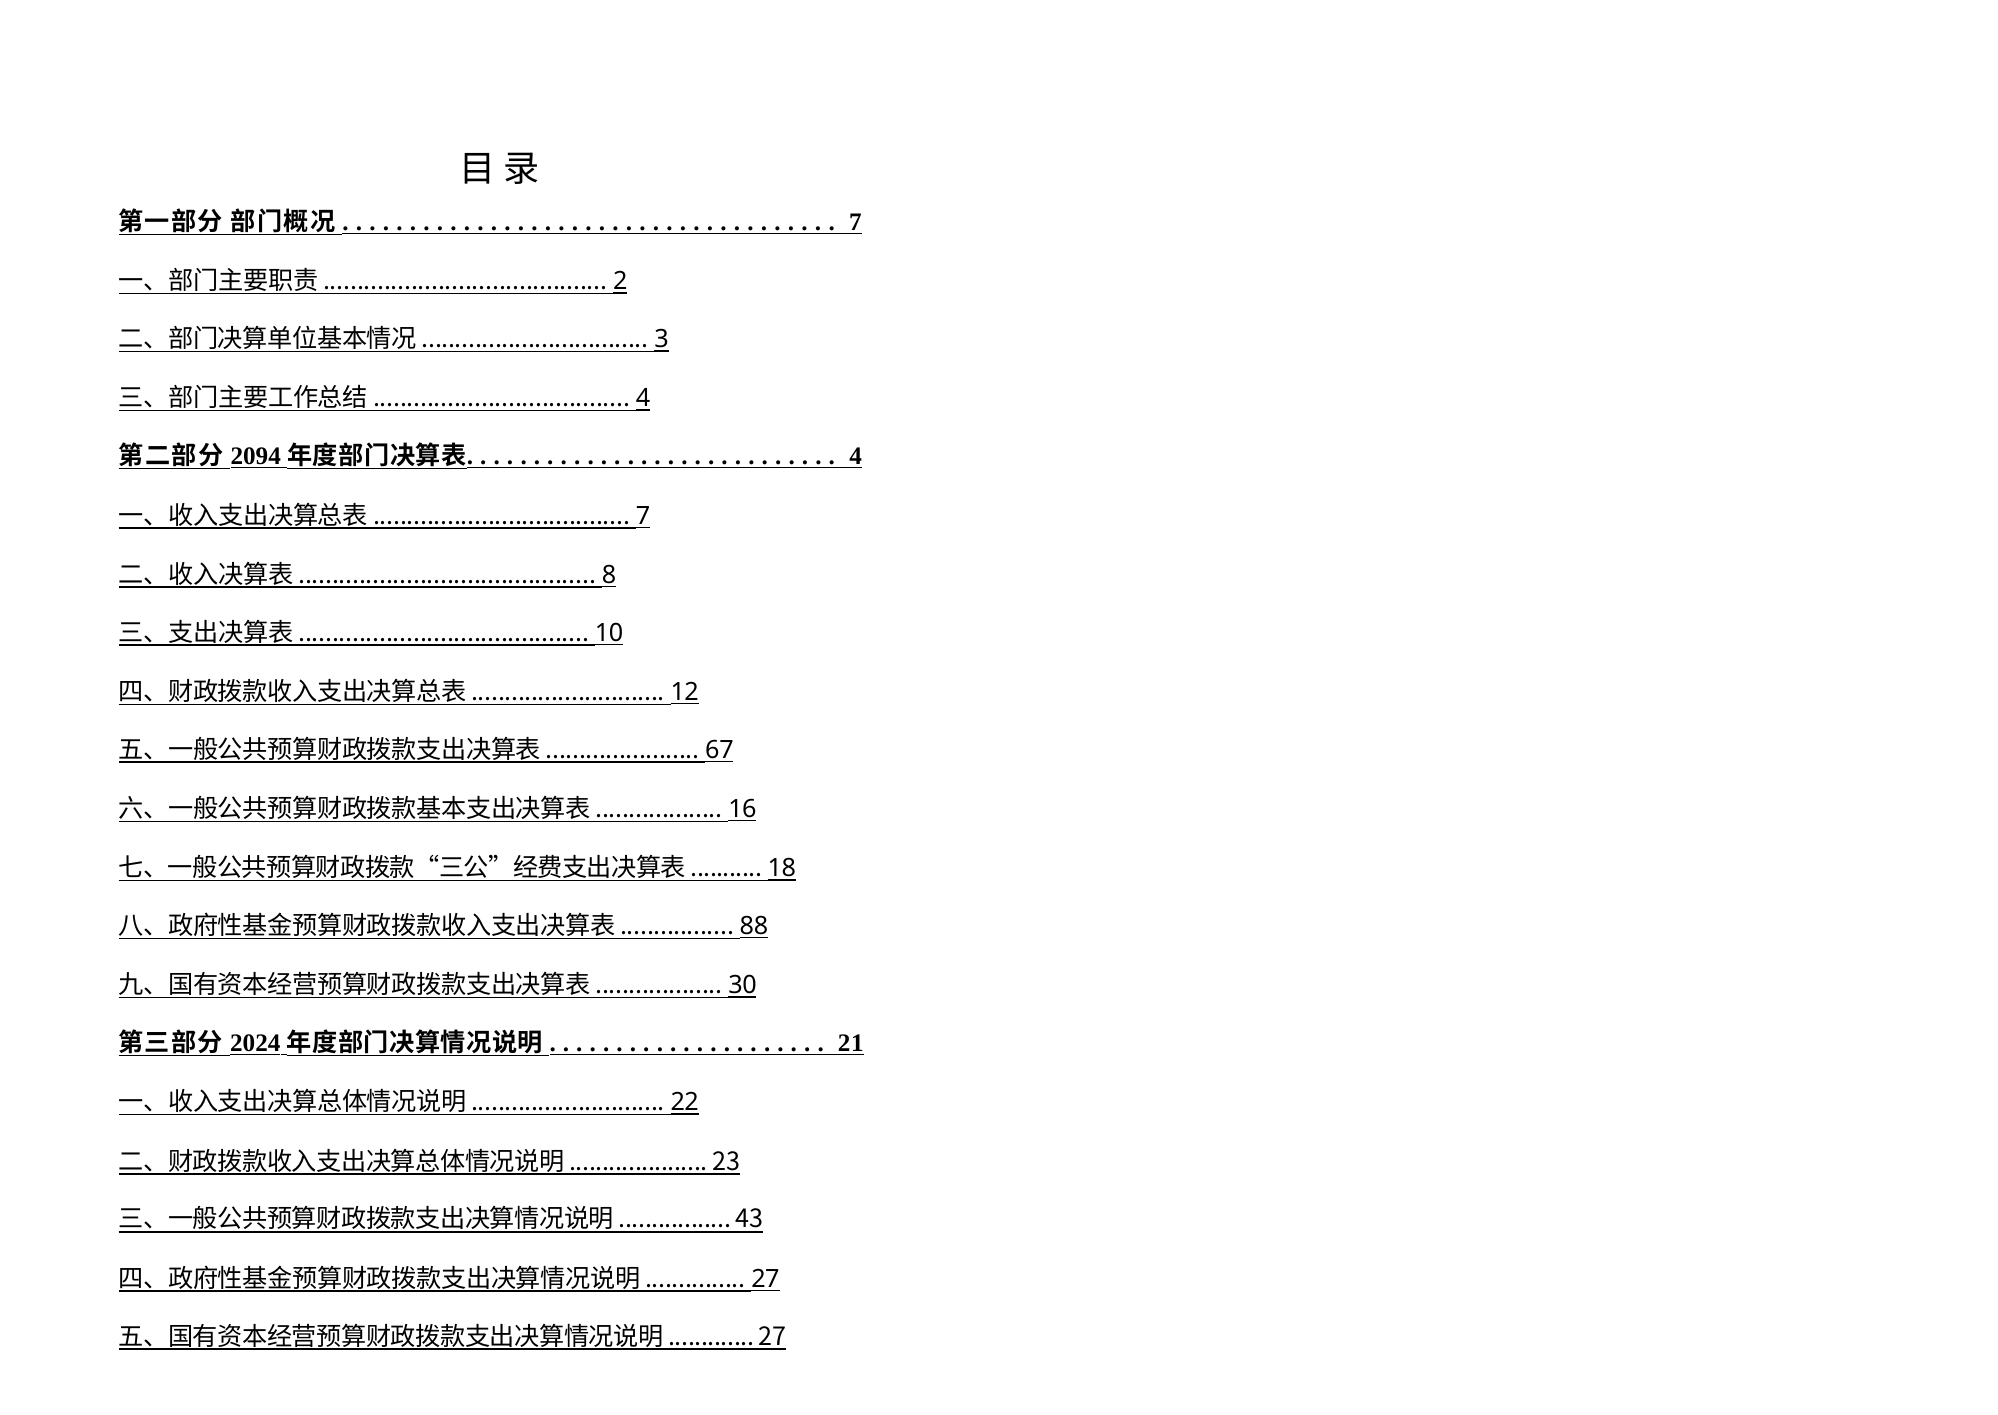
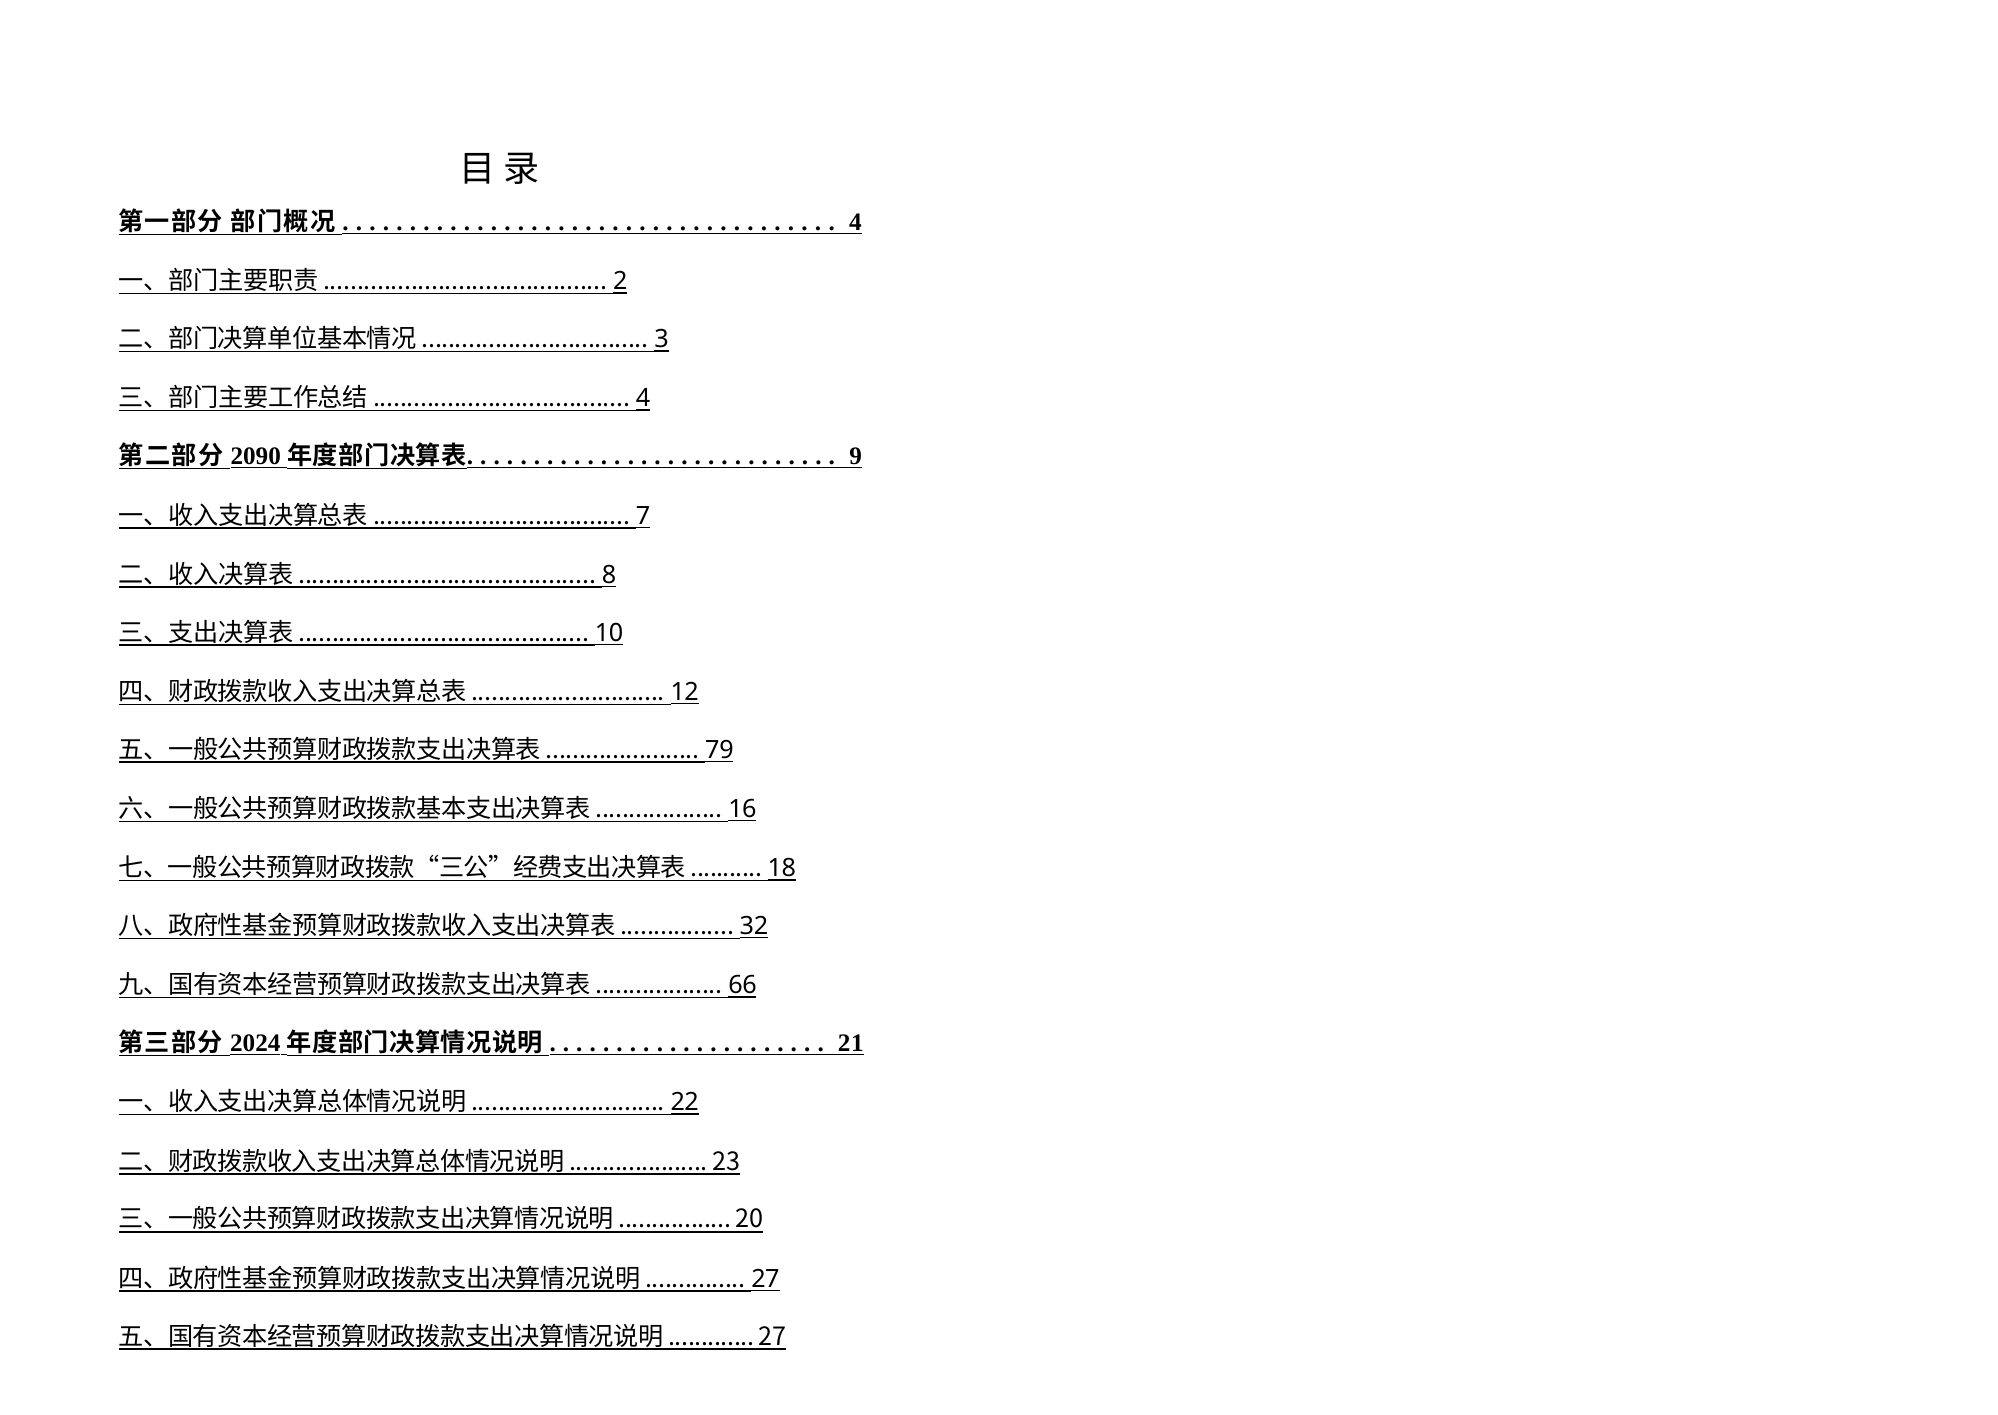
7 at (855, 222): 7 -> 4
2094: 2094 -> 2090
4 at (856, 456): 4 -> 9
67: 67 -> 79
88: 88 -> 32
30: 30 -> 66
43: 43 -> 20
